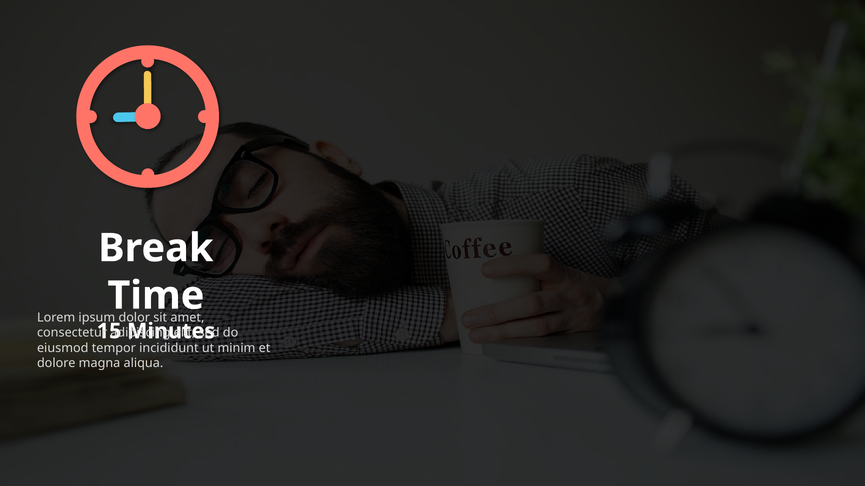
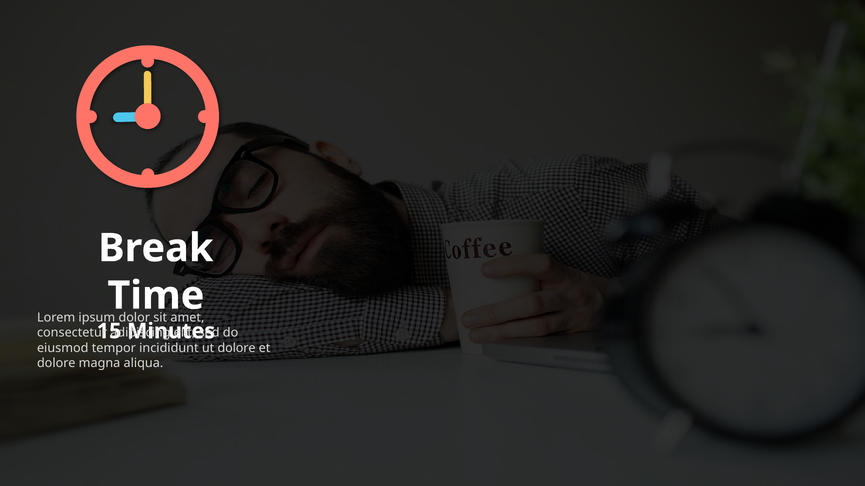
minim at (236, 348): minim -> dolore
